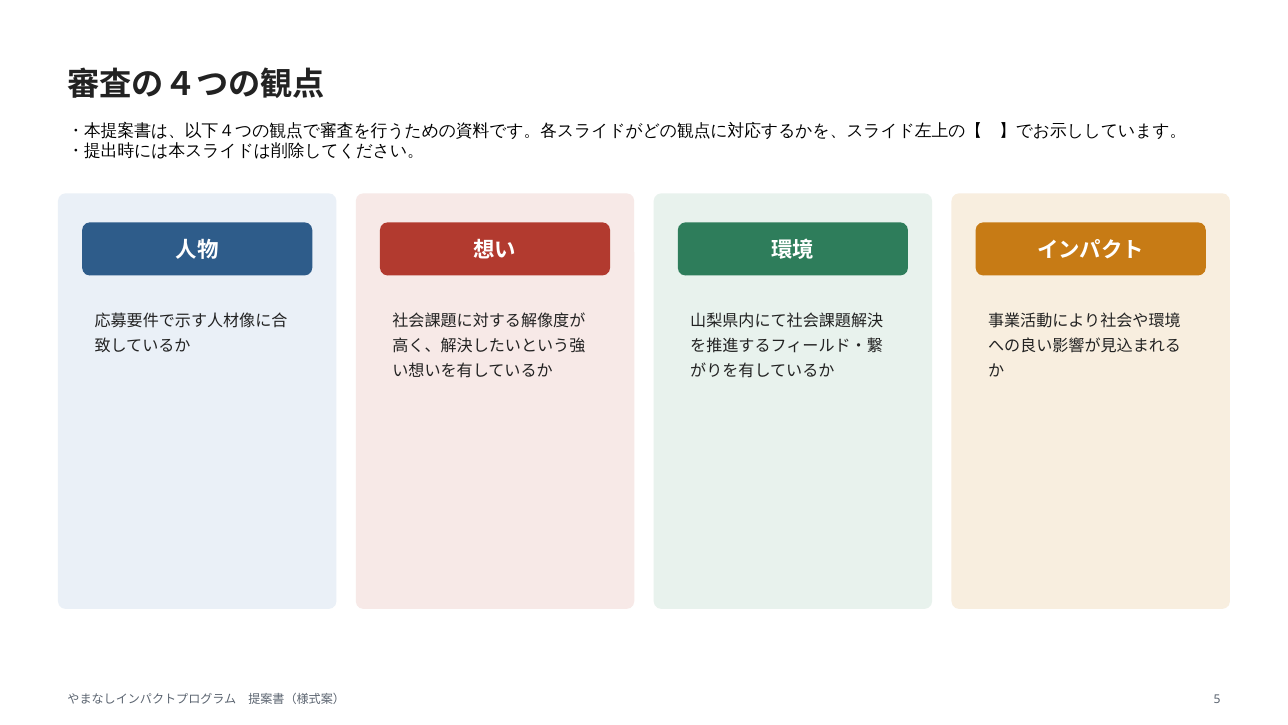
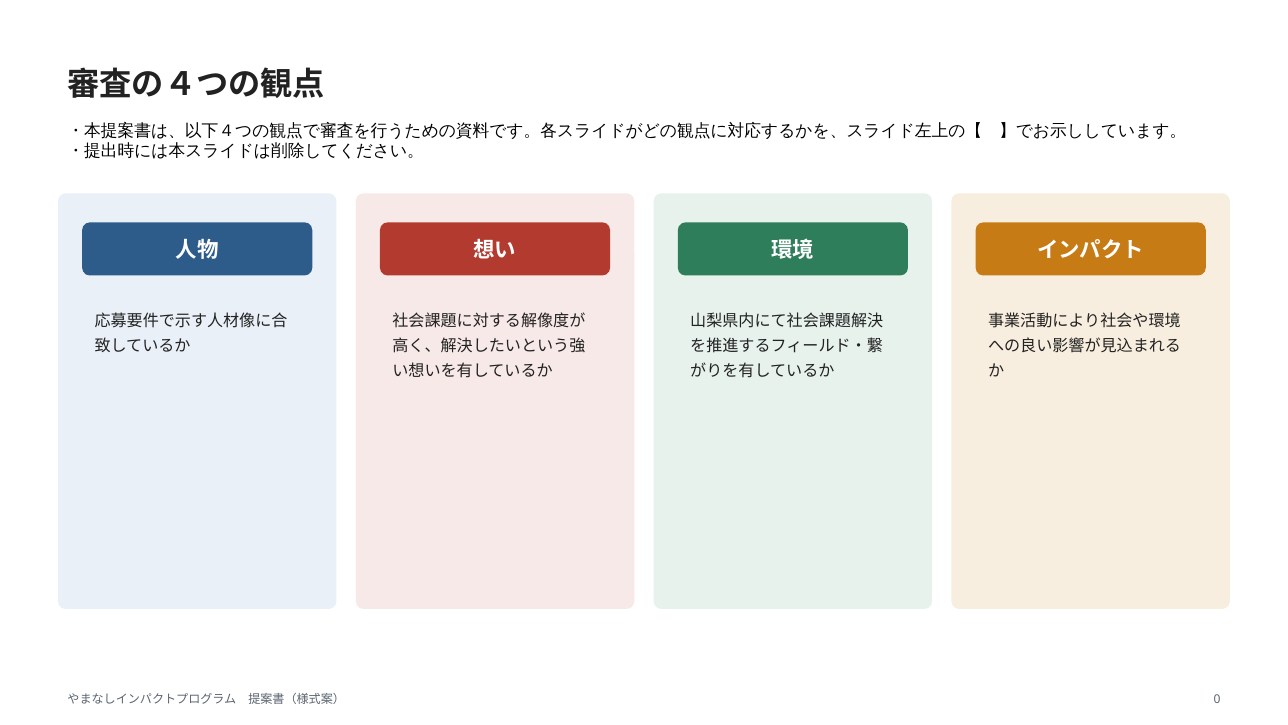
5: 5 -> 0
